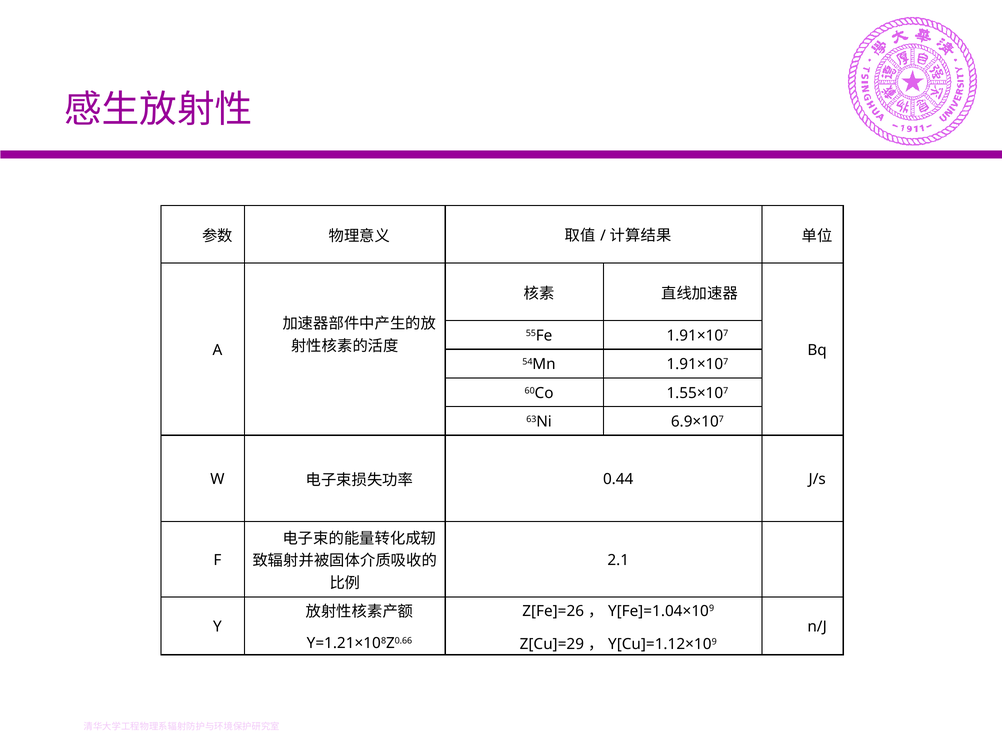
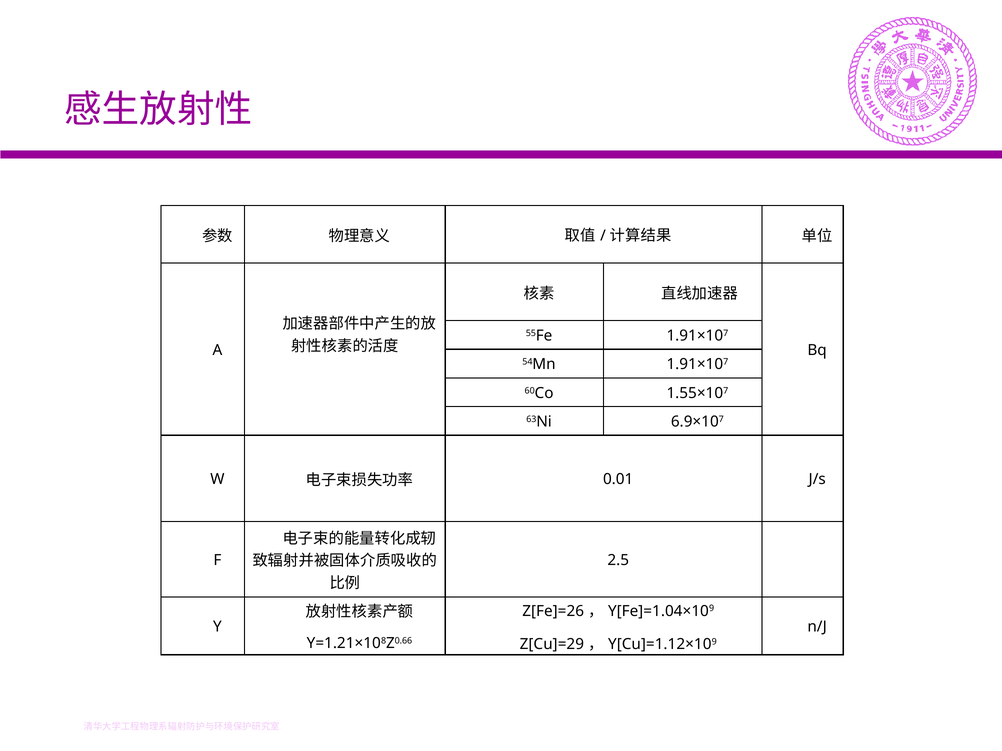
0.44: 0.44 -> 0.01
2.1: 2.1 -> 2.5
